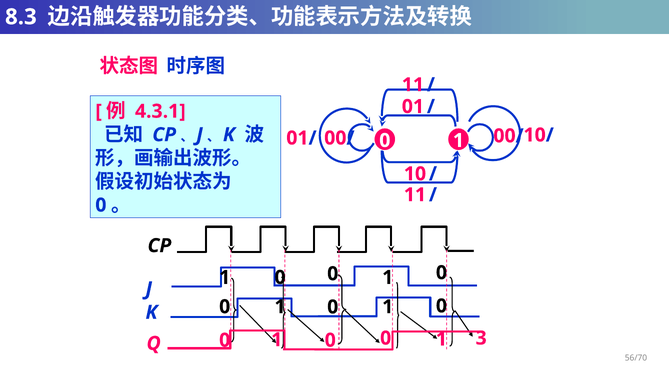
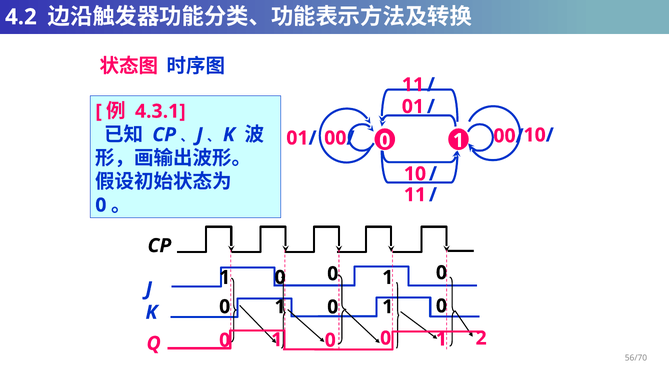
8.3: 8.3 -> 4.2
3: 3 -> 2
